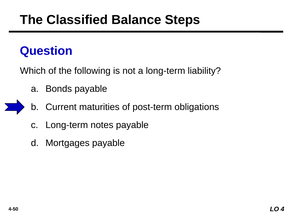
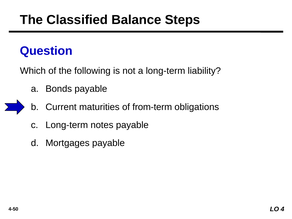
post-term: post-term -> from-term
